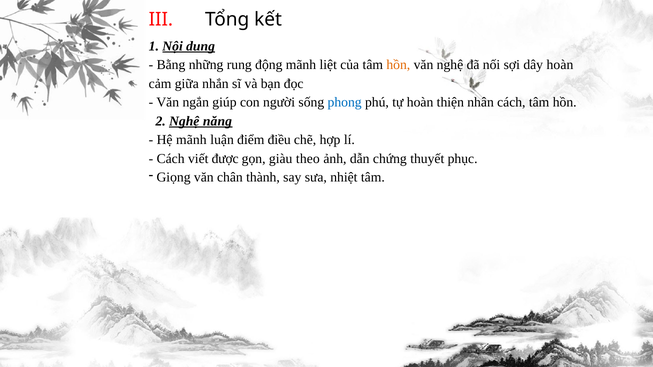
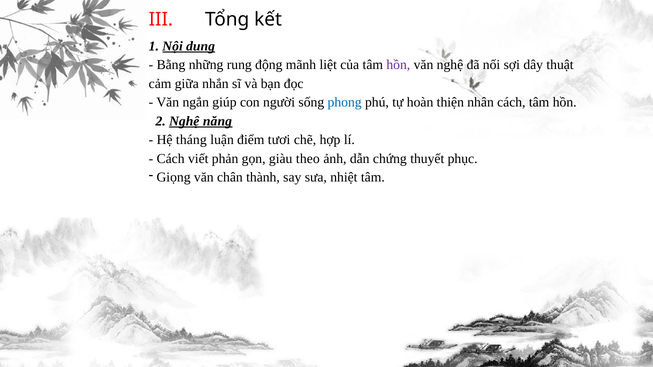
hồn at (398, 65) colour: orange -> purple
dây hoàn: hoàn -> thuật
Hệ mãnh: mãnh -> tháng
điều: điều -> tươi
được: được -> phản
